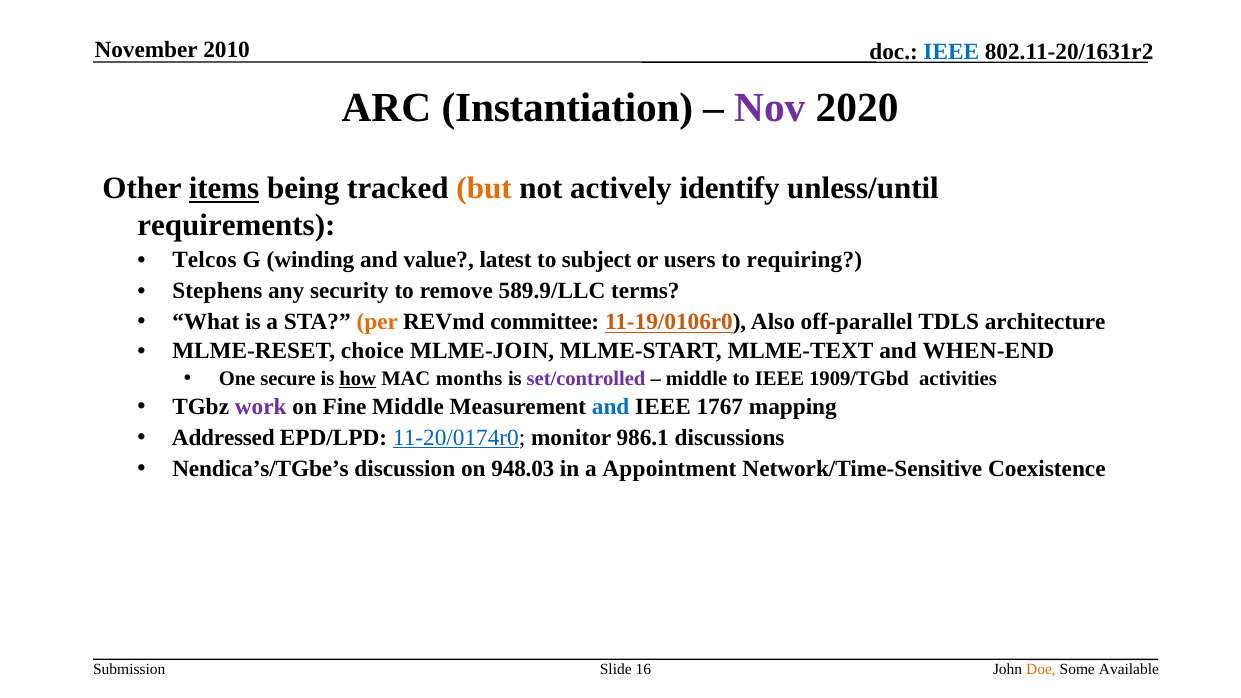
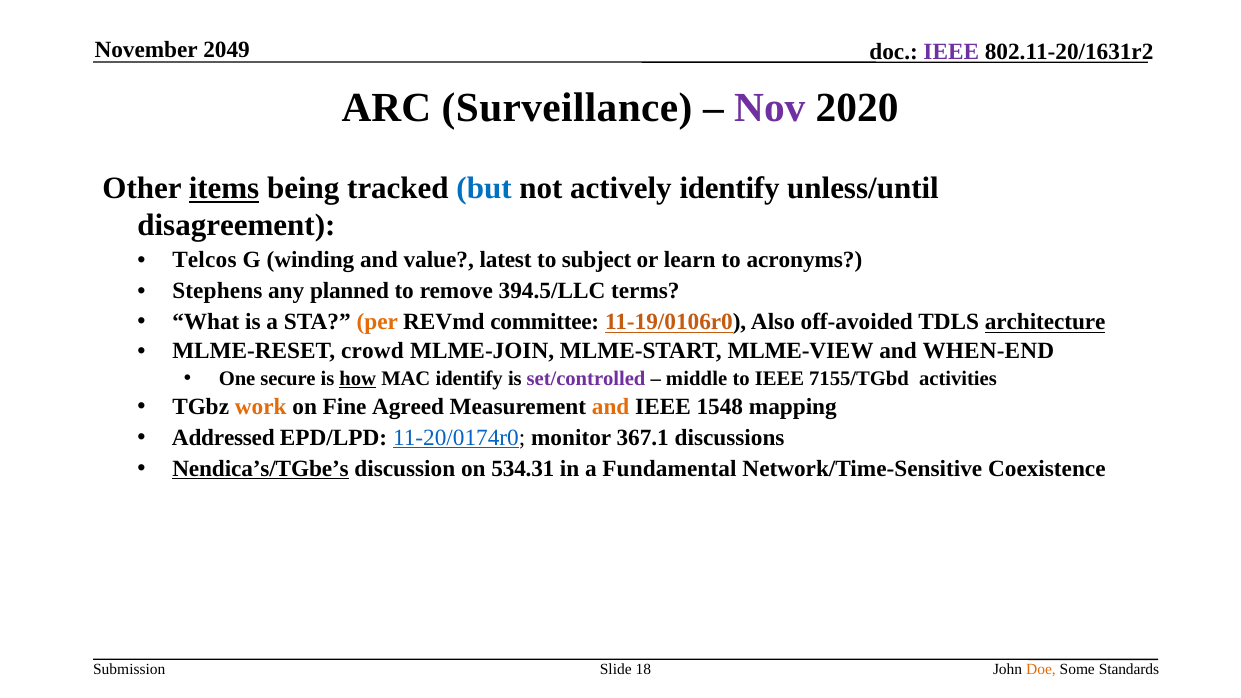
2010: 2010 -> 2049
IEEE at (951, 52) colour: blue -> purple
Instantiation: Instantiation -> Surveillance
but colour: orange -> blue
requirements: requirements -> disagreement
users: users -> learn
requiring: requiring -> acronyms
security: security -> planned
589.9/LLC: 589.9/LLC -> 394.5/LLC
off-parallel: off-parallel -> off-avoided
architecture underline: none -> present
choice: choice -> crowd
MLME-TEXT: MLME-TEXT -> MLME-VIEW
MAC months: months -> identify
1909/TGbd: 1909/TGbd -> 7155/TGbd
work colour: purple -> orange
Fine Middle: Middle -> Agreed
and at (611, 406) colour: blue -> orange
1767: 1767 -> 1548
986.1: 986.1 -> 367.1
Nendica’s/TGbe’s underline: none -> present
948.03: 948.03 -> 534.31
Appointment: Appointment -> Fundamental
16: 16 -> 18
Available: Available -> Standards
